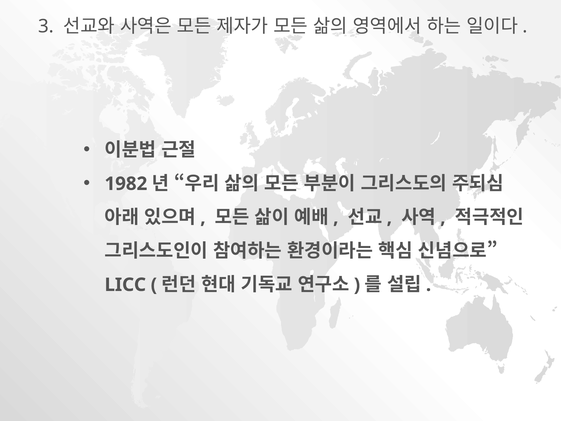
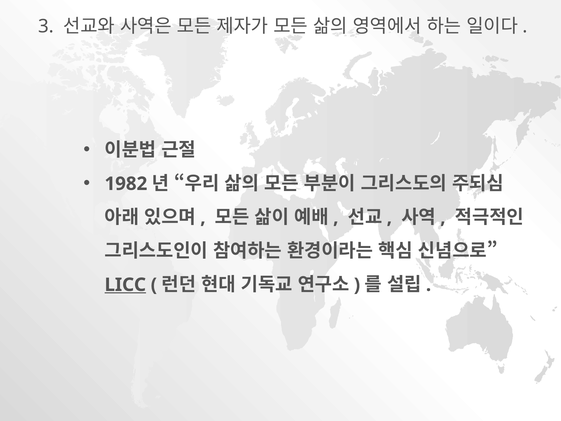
LICC underline: none -> present
